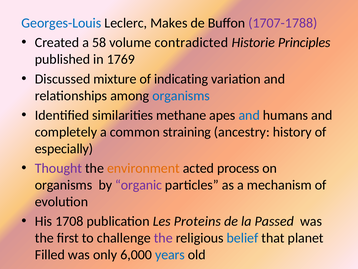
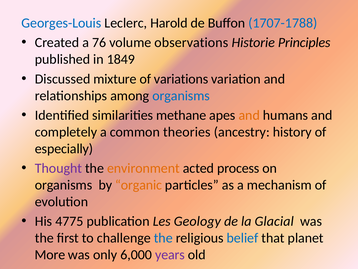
Makes: Makes -> Harold
1707-1788 colour: purple -> blue
58: 58 -> 76
contradicted: contradicted -> observations
1769: 1769 -> 1849
indicating: indicating -> variations
and at (249, 115) colour: blue -> orange
straining: straining -> theories
organic colour: purple -> orange
1708: 1708 -> 4775
Proteins: Proteins -> Geology
Passed: Passed -> Glacial
the at (163, 238) colour: purple -> blue
Filled: Filled -> More
years colour: blue -> purple
